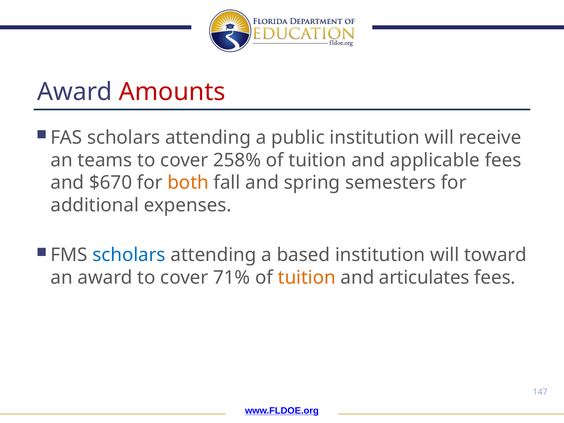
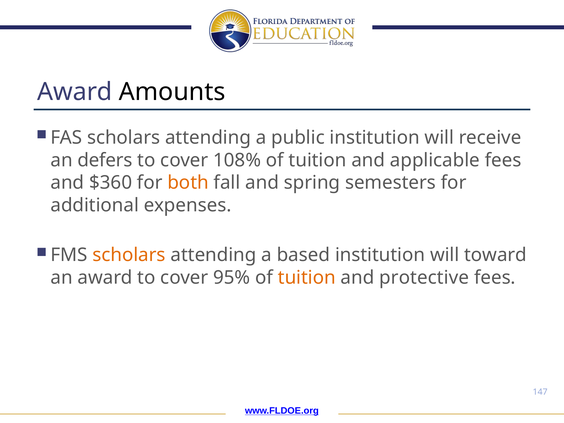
Amounts colour: red -> black
teams: teams -> defers
258%: 258% -> 108%
$670: $670 -> $360
scholars at (129, 255) colour: blue -> orange
71%: 71% -> 95%
articulates: articulates -> protective
